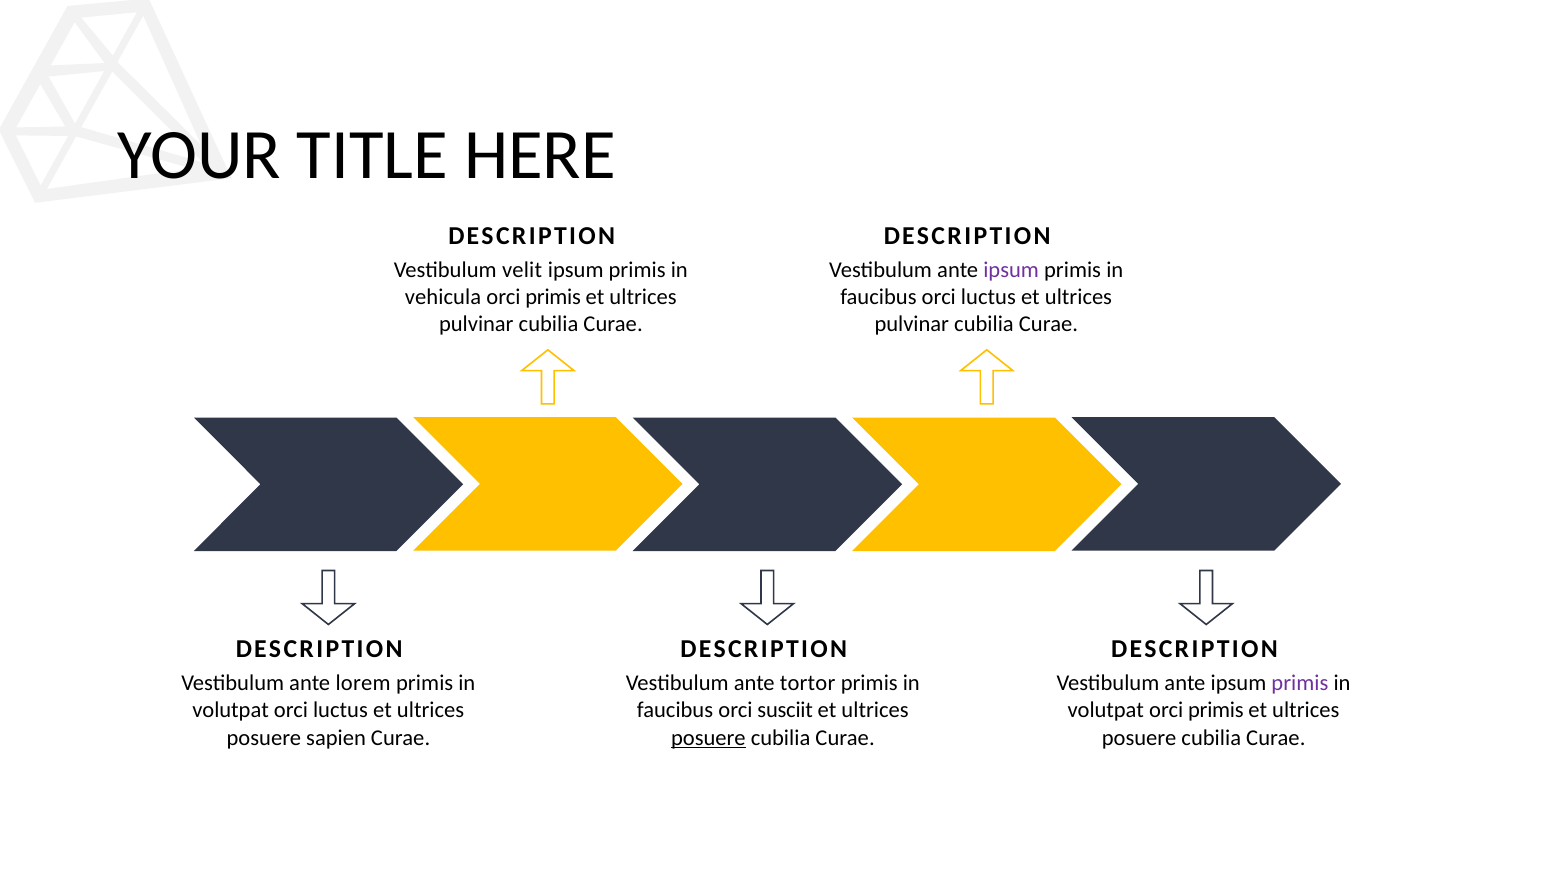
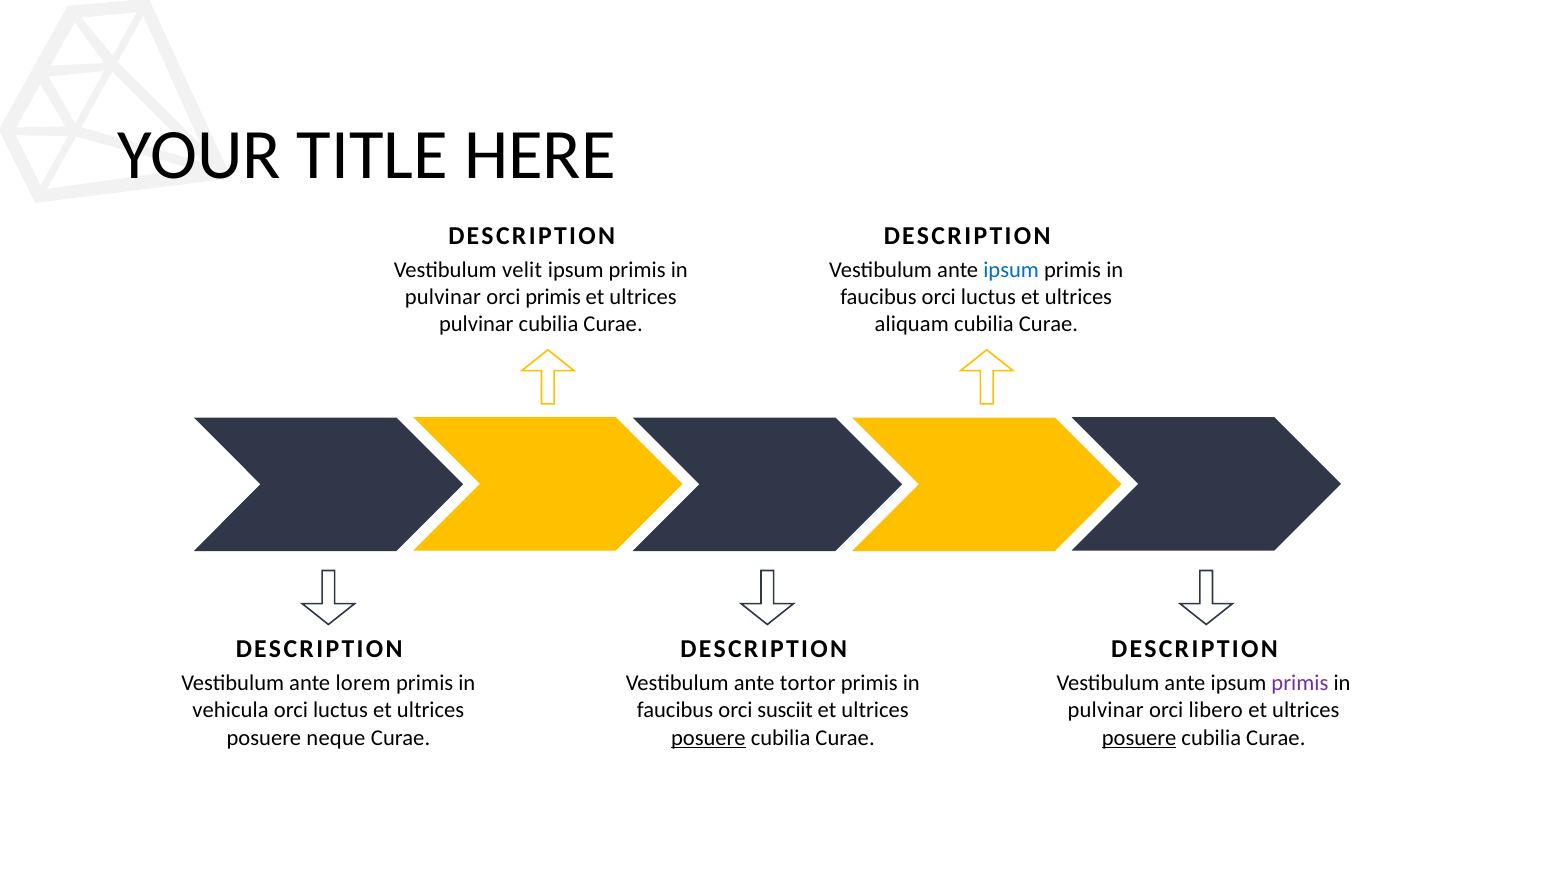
ipsum at (1011, 270) colour: purple -> blue
vehicula at (443, 297): vehicula -> pulvinar
pulvinar at (912, 324): pulvinar -> aliquam
volutpat at (231, 710): volutpat -> vehicula
volutpat at (1106, 710): volutpat -> pulvinar
primis at (1216, 710): primis -> libero
sapien: sapien -> neque
posuere at (1139, 737) underline: none -> present
